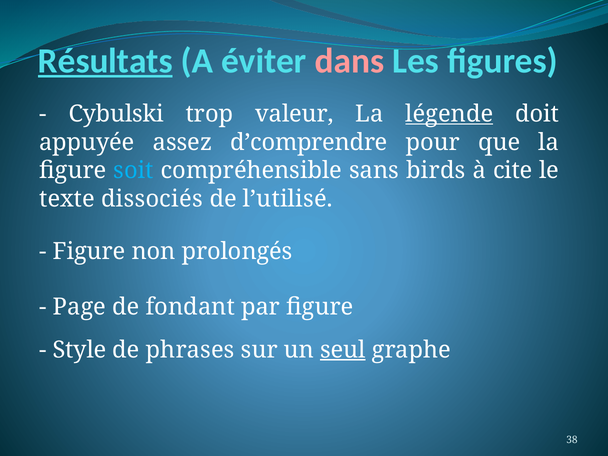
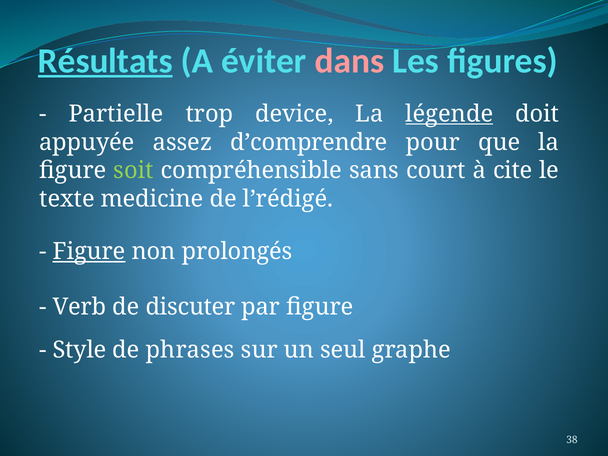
Cybulski: Cybulski -> Partielle
valeur: valeur -> device
soit colour: light blue -> light green
birds: birds -> court
dissociés: dissociés -> medicine
l’utilisé: l’utilisé -> l’rédigé
Figure at (89, 252) underline: none -> present
Page: Page -> Verb
fondant: fondant -> discuter
seul underline: present -> none
